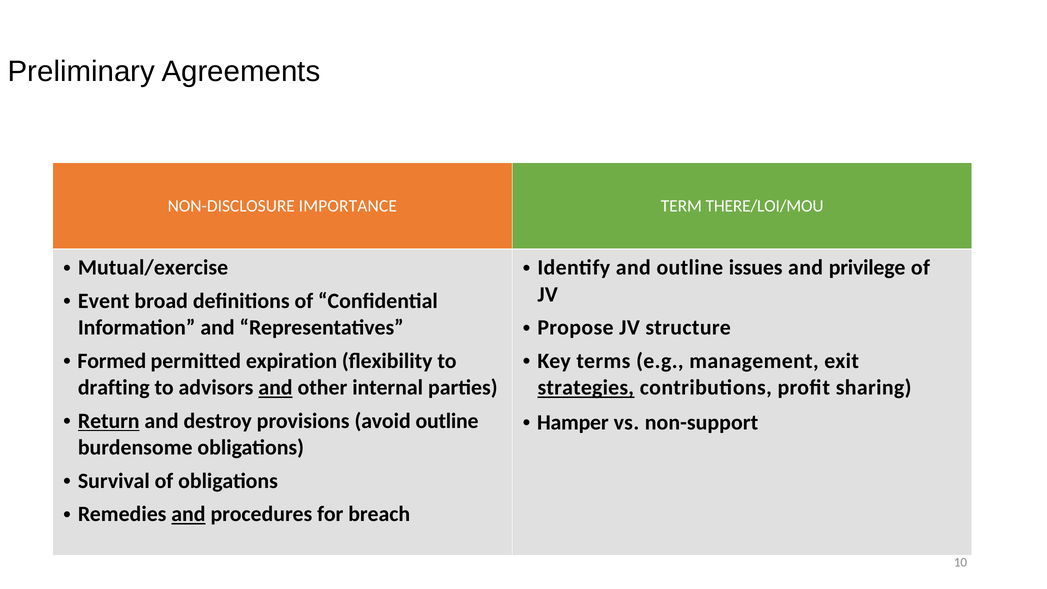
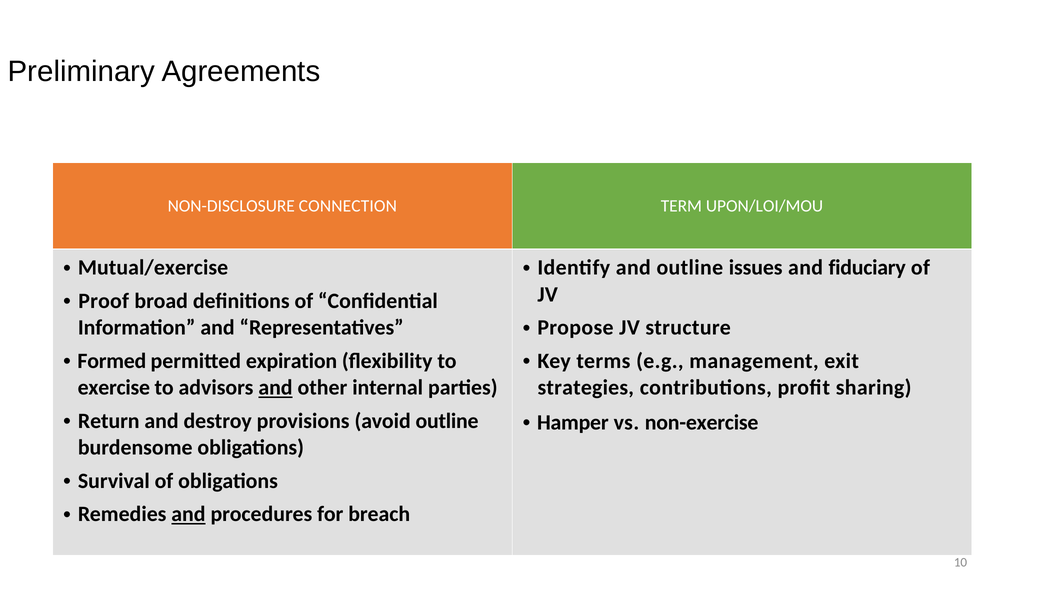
IMPORTANCE: IMPORTANCE -> CONNECTION
THERE/LOI/MOU: THERE/LOI/MOU -> UPON/LOI/MOU
privilege: privilege -> fiduciary
Event: Event -> Proof
drafting: drafting -> exercise
strategies underline: present -> none
Return underline: present -> none
non-support: non-support -> non-exercise
